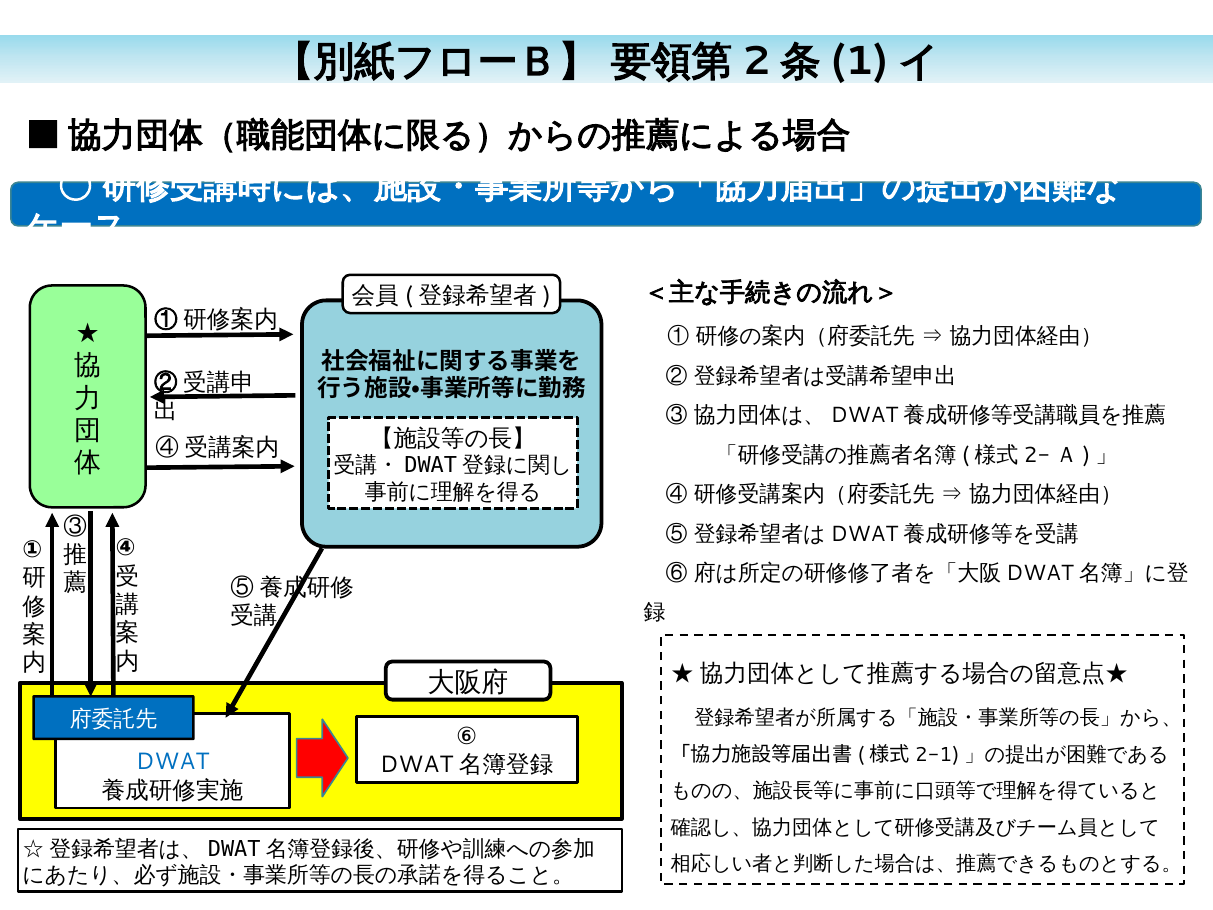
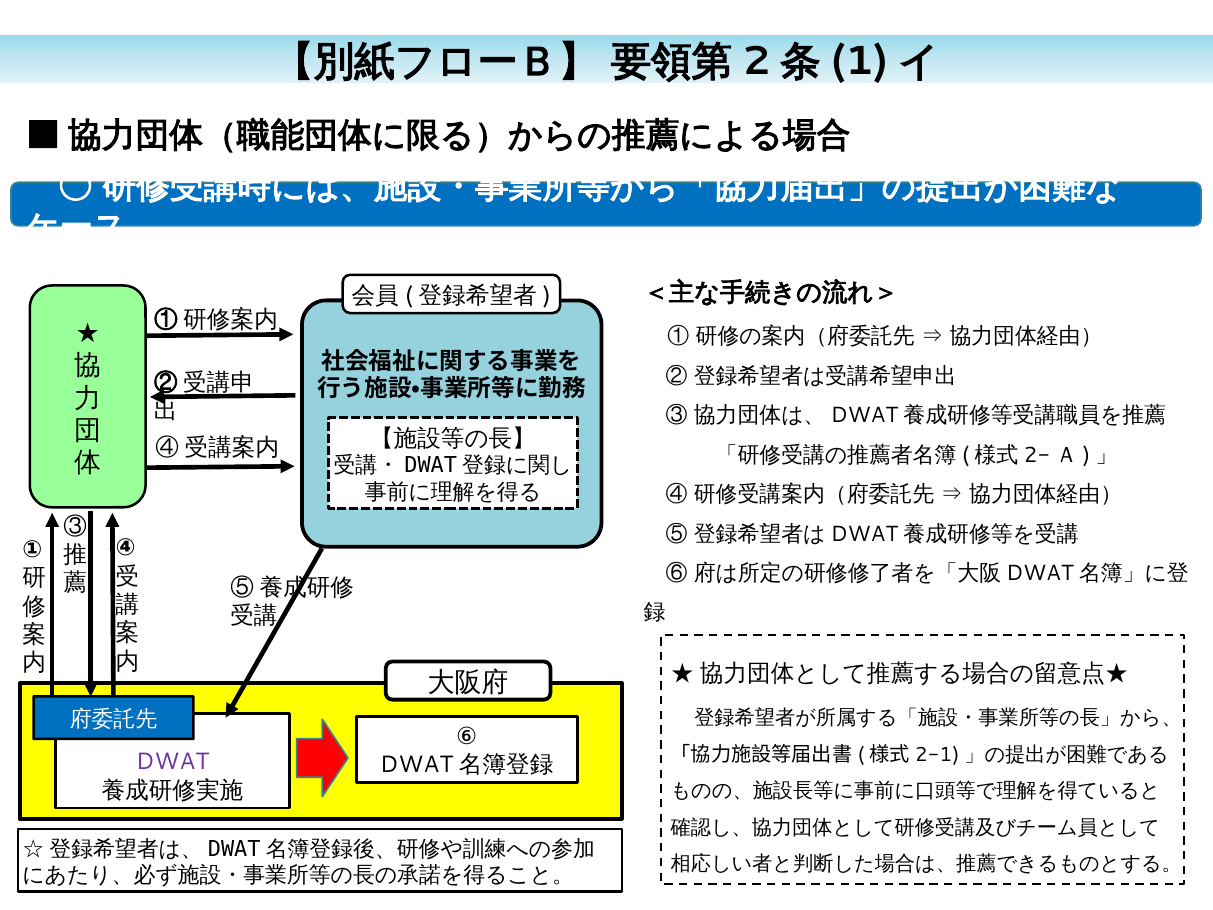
DWAT colour: blue -> purple
